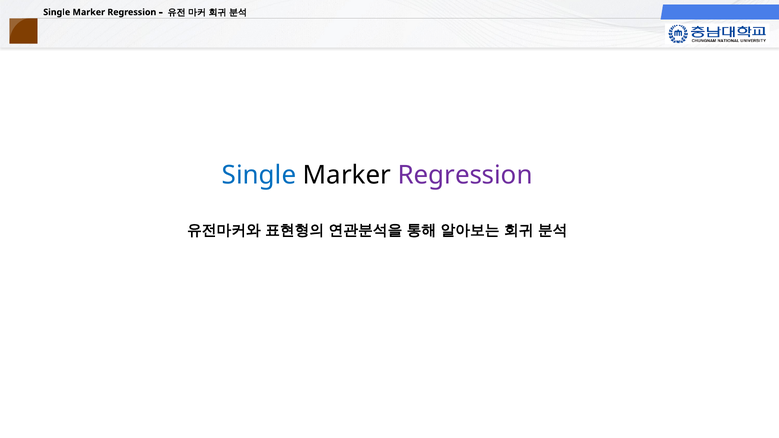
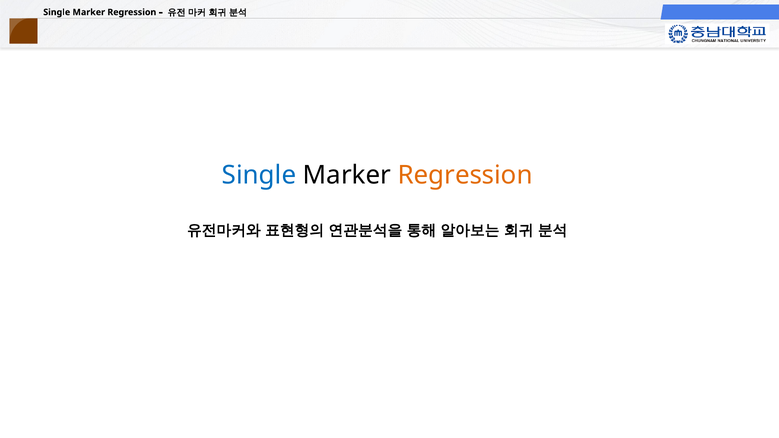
Regression at (465, 175) colour: purple -> orange
